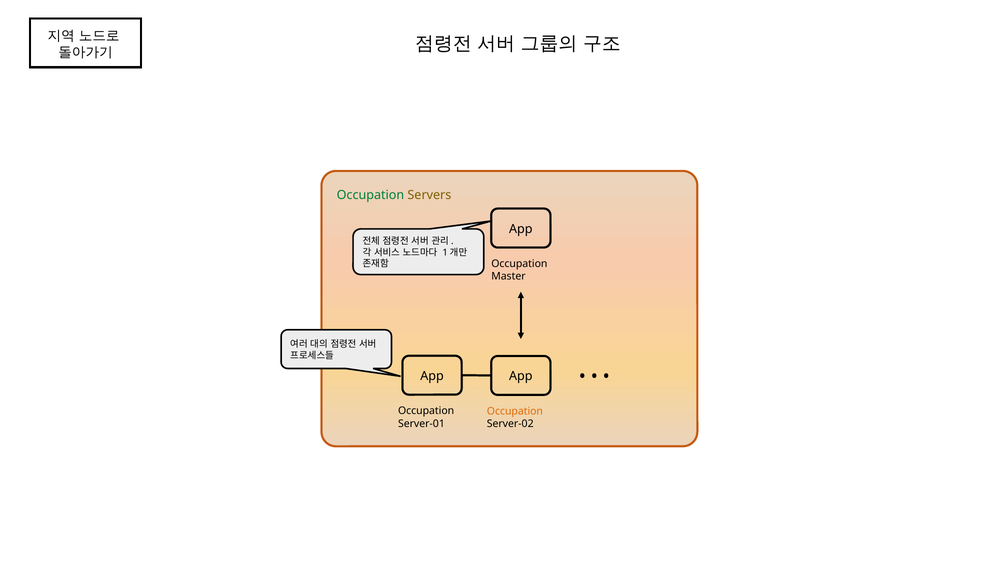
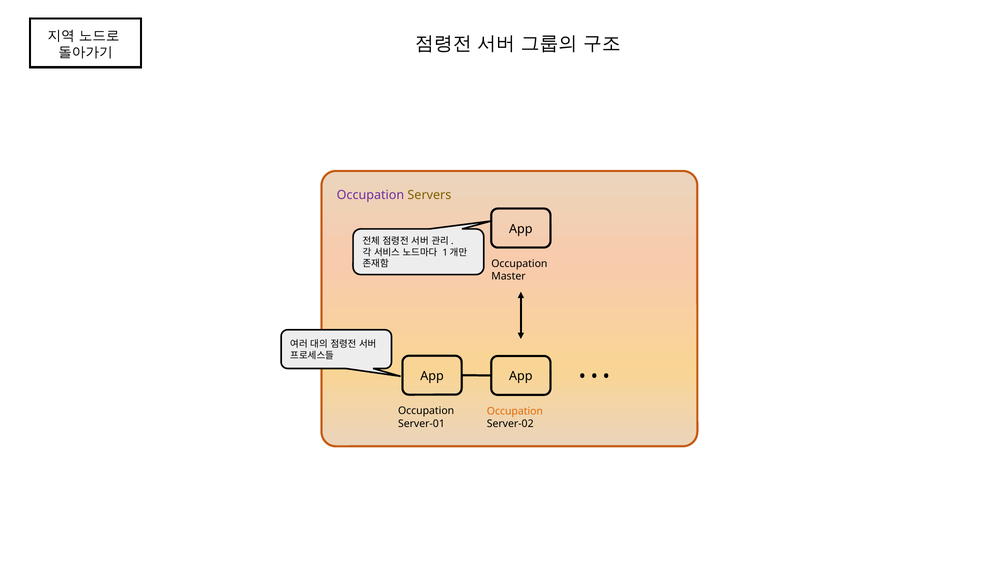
Occupation at (370, 195) colour: green -> purple
